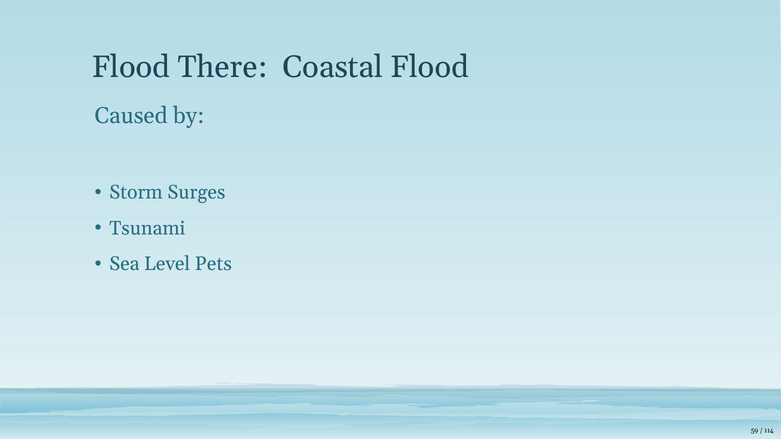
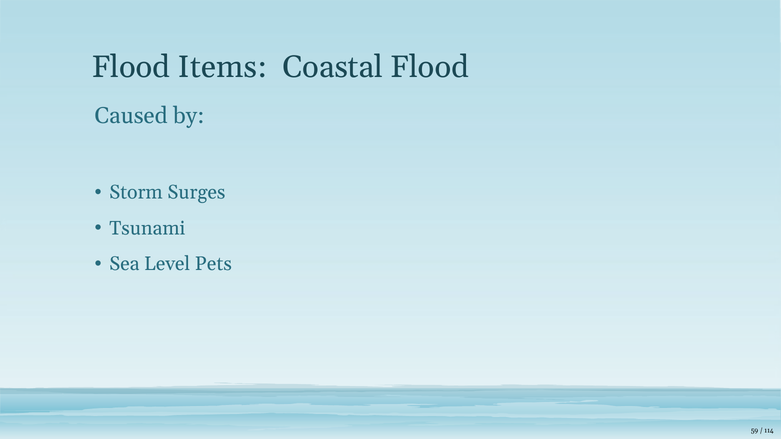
There: There -> Items
